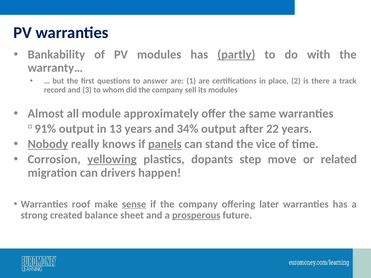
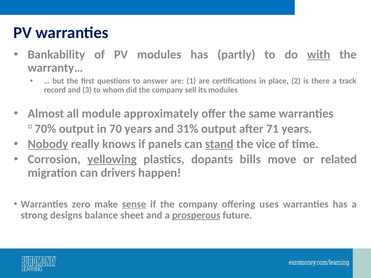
partly underline: present -> none
with underline: none -> present
91%: 91% -> 70%
13: 13 -> 70
34%: 34% -> 31%
22: 22 -> 71
panels underline: present -> none
stand underline: none -> present
step: step -> bills
roof: roof -> zero
later: later -> uses
created: created -> designs
